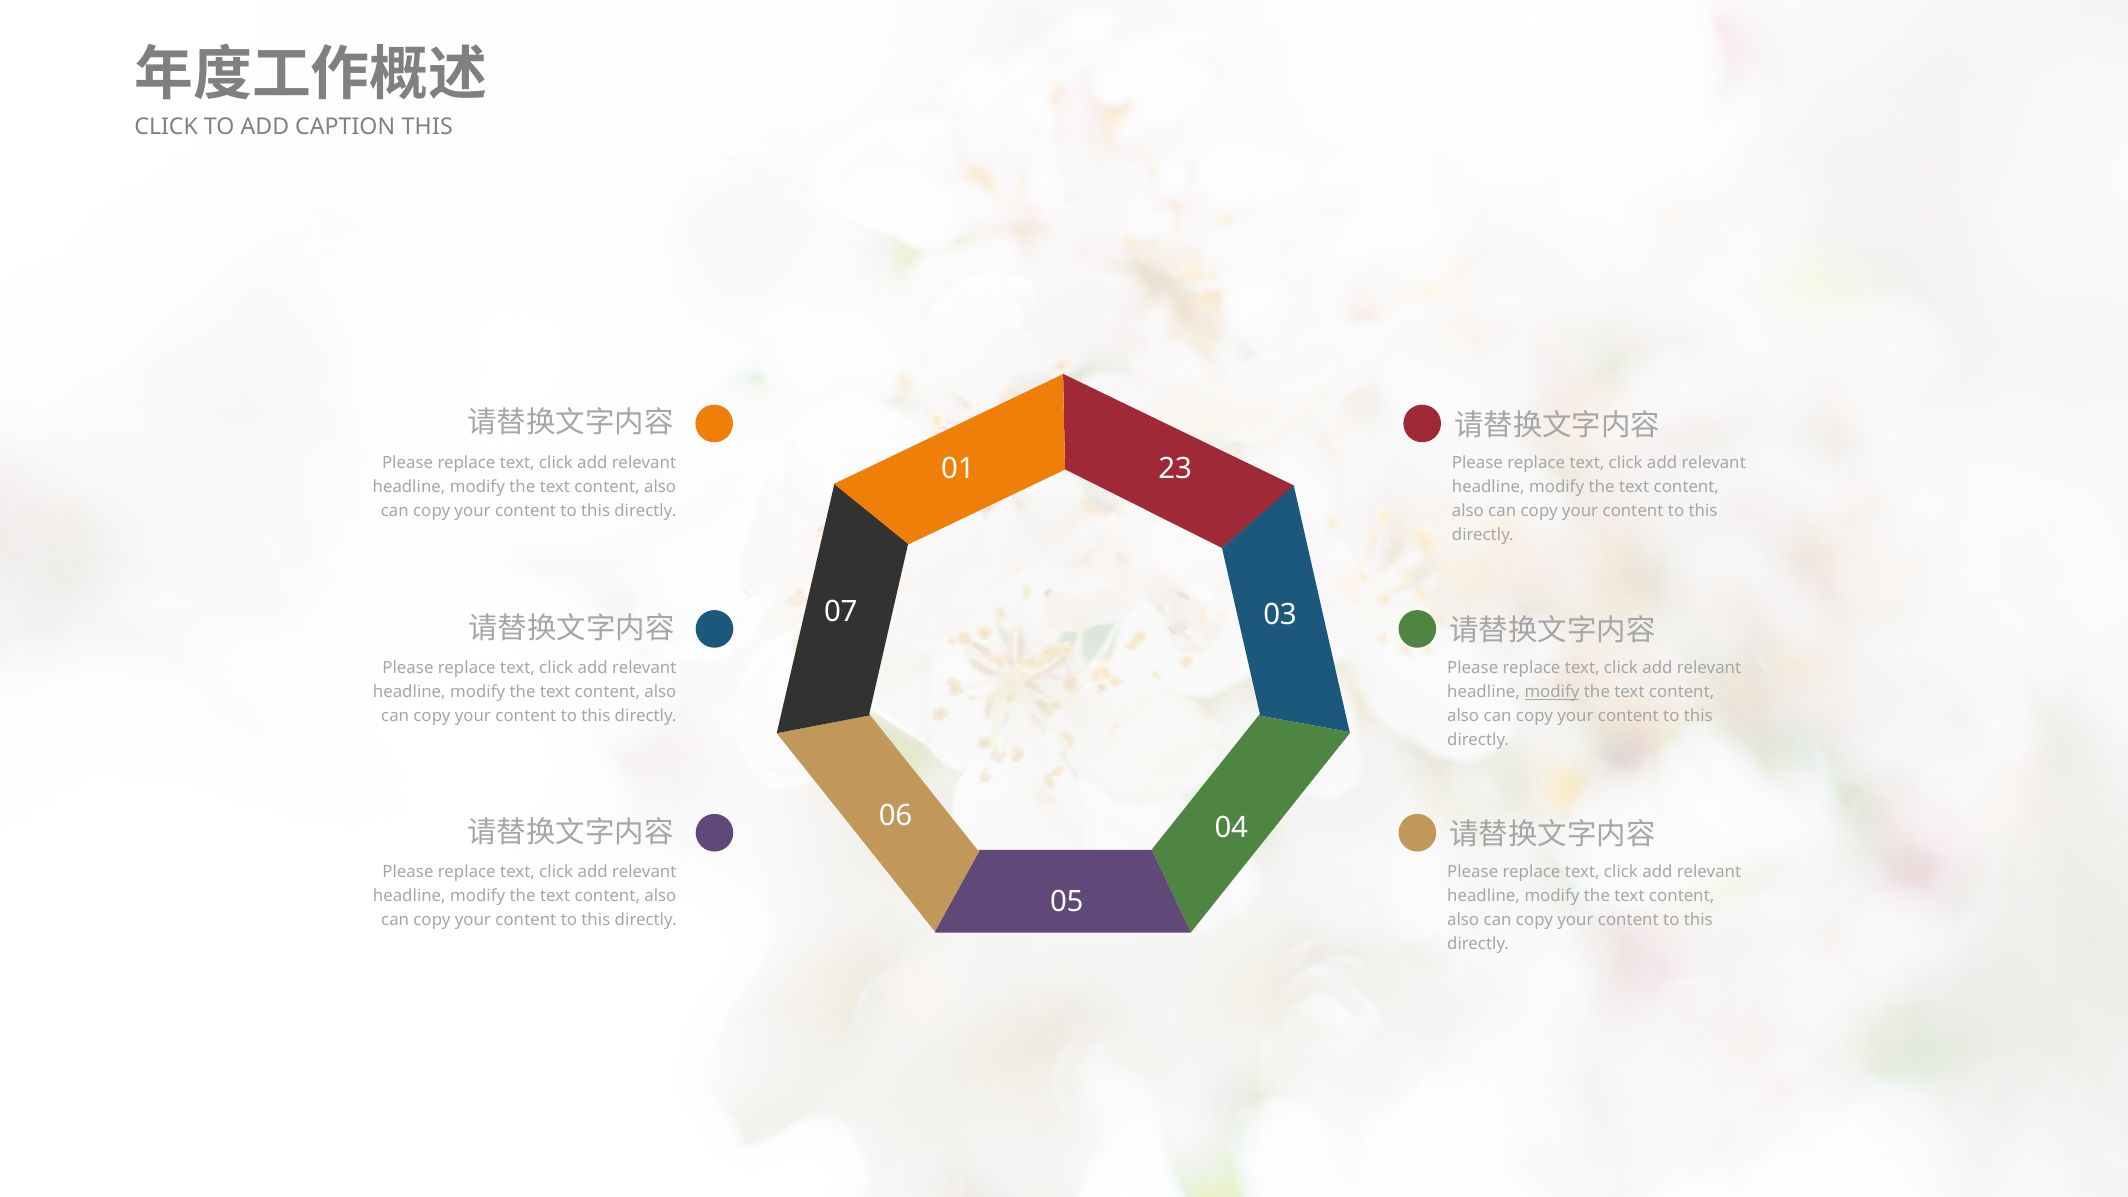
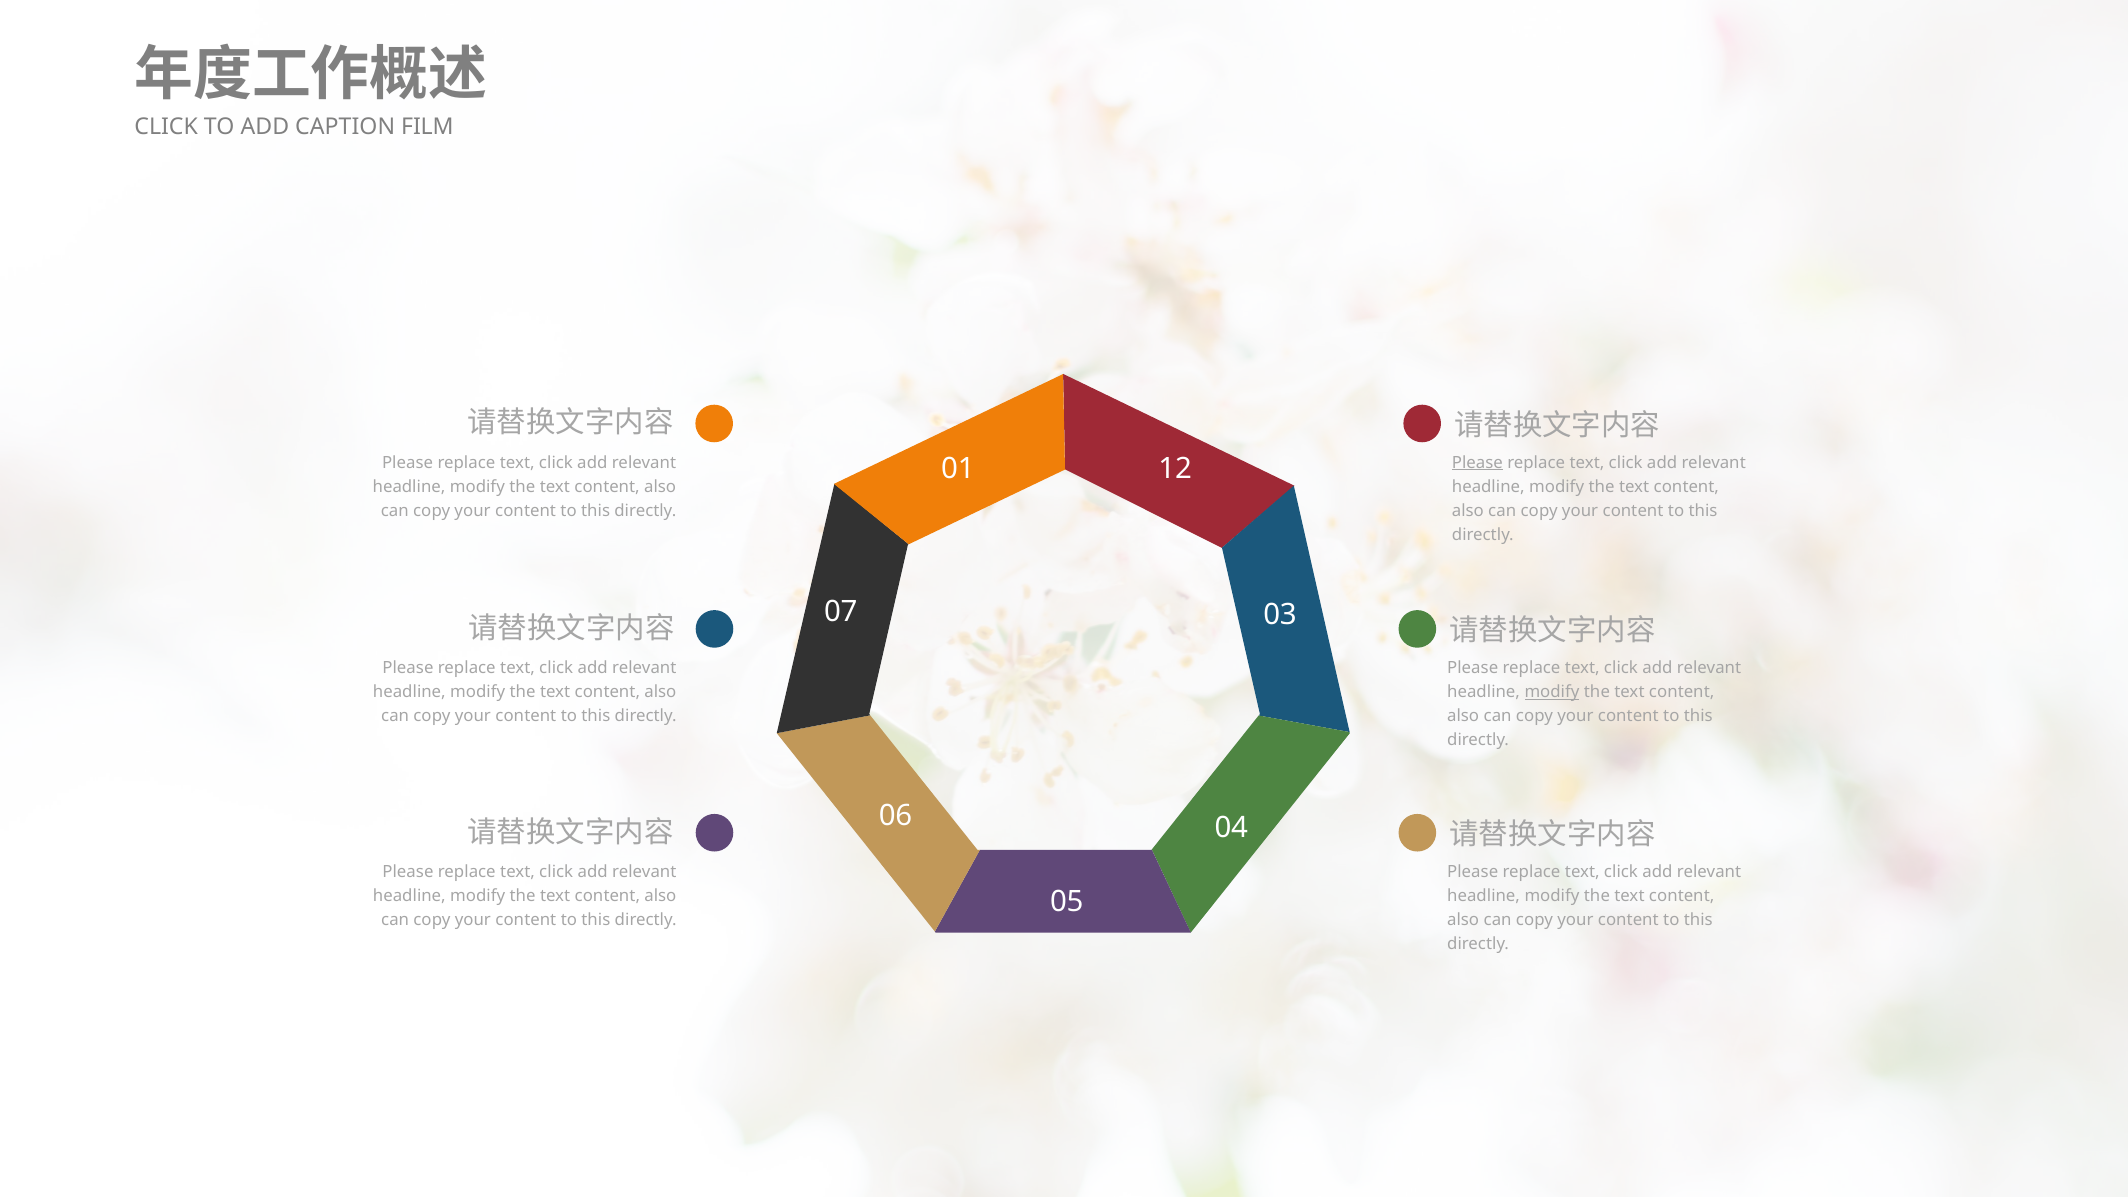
CAPTION THIS: THIS -> FILM
Please at (1477, 462) underline: none -> present
23: 23 -> 12
